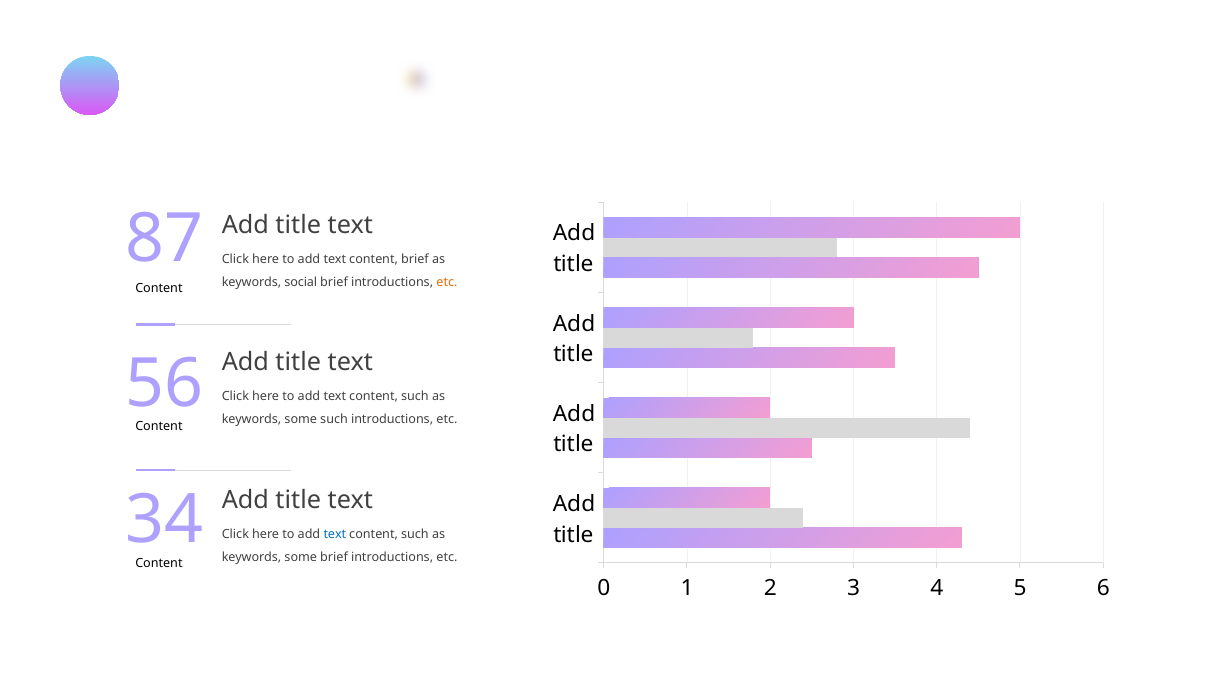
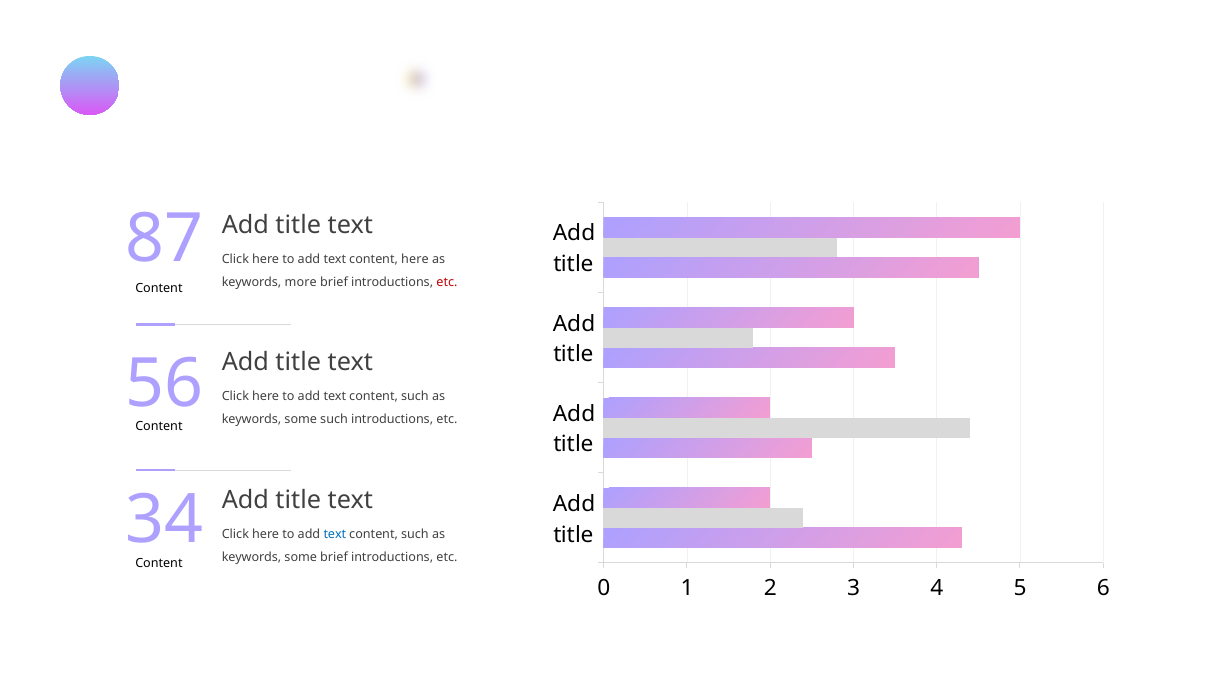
content brief: brief -> here
social: social -> more
etc at (447, 282) colour: orange -> red
